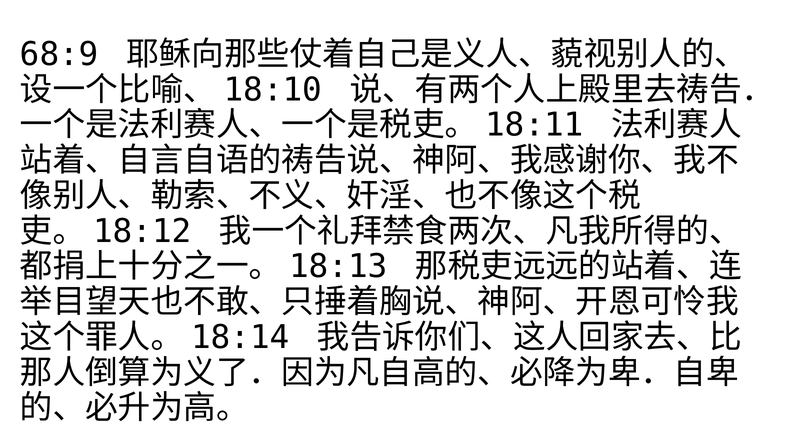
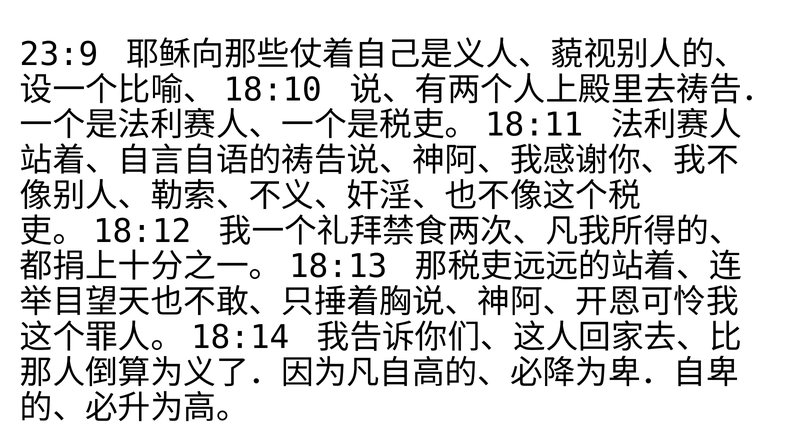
68:9: 68:9 -> 23:9
